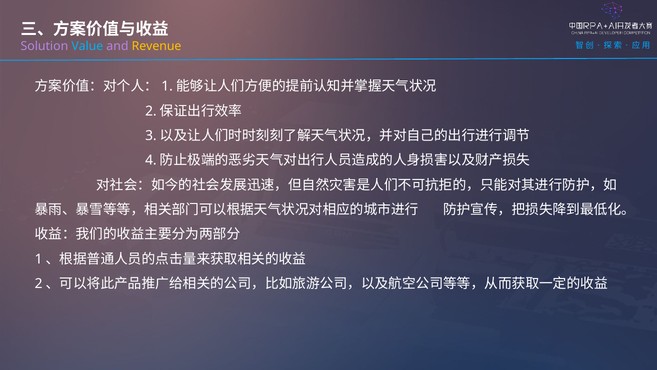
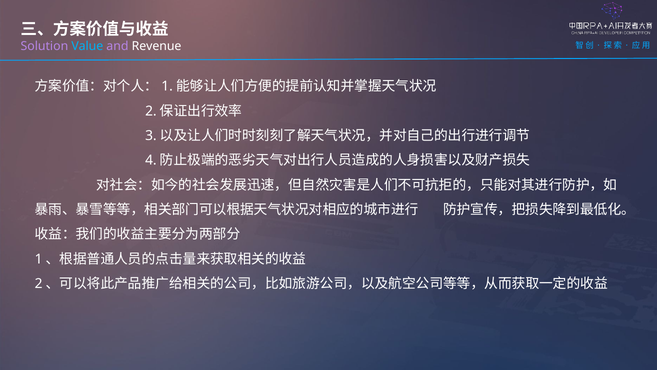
Revenue colour: yellow -> white
